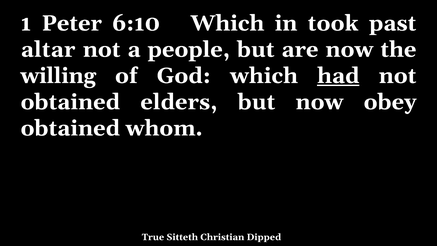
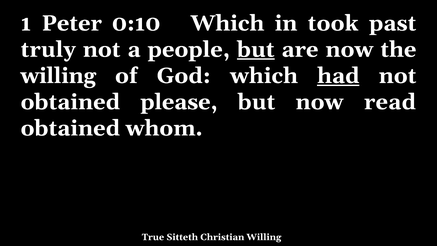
6:10: 6:10 -> 0:10
altar: altar -> truly
but at (256, 50) underline: none -> present
elders: elders -> please
obey: obey -> read
Christian Dipped: Dipped -> Willing
